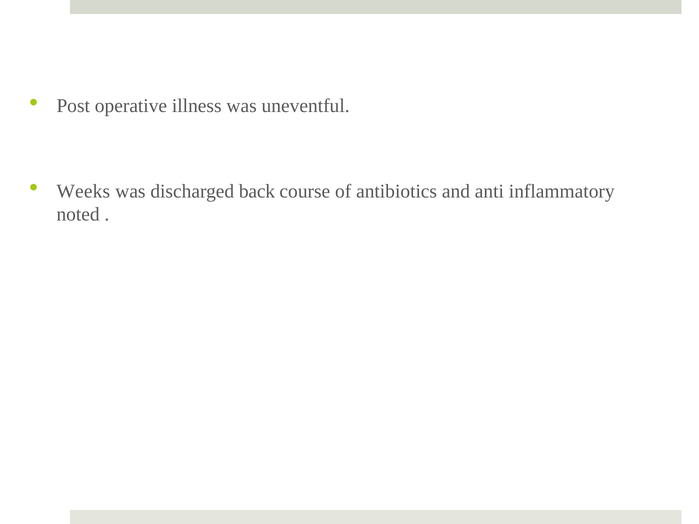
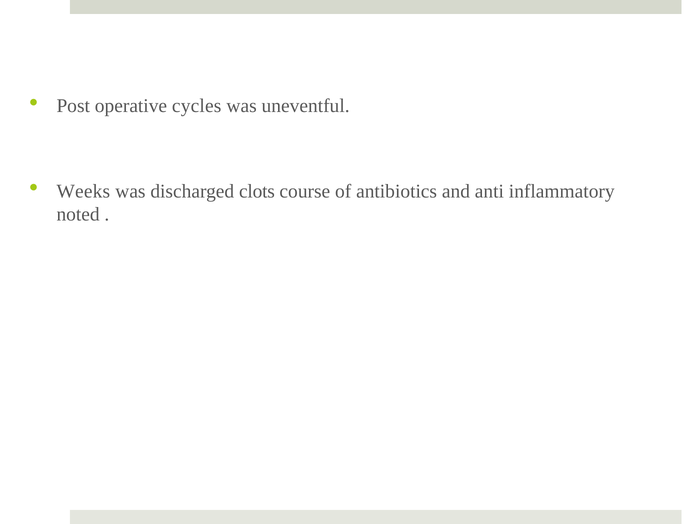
illness: illness -> cycles
back: back -> clots
